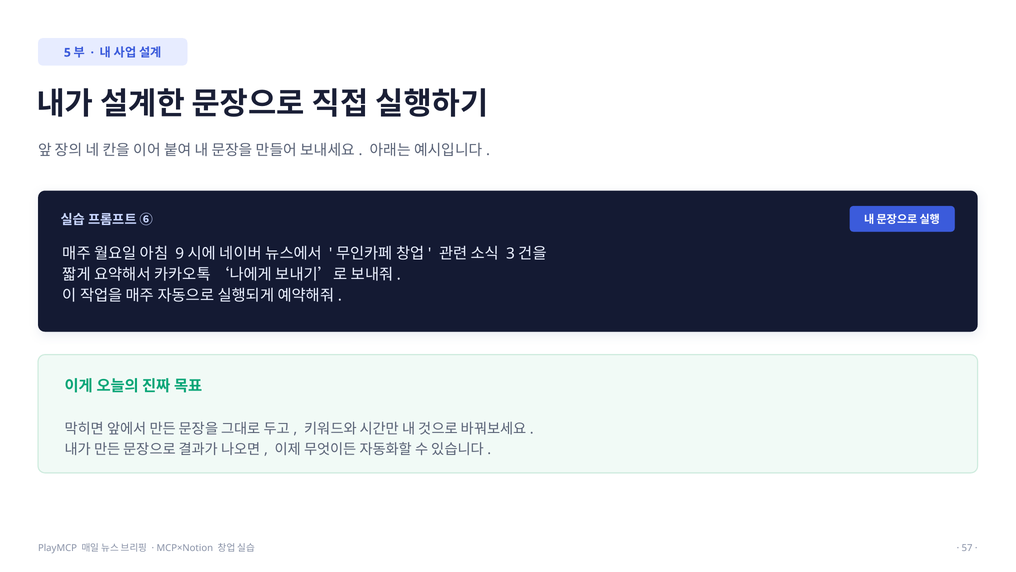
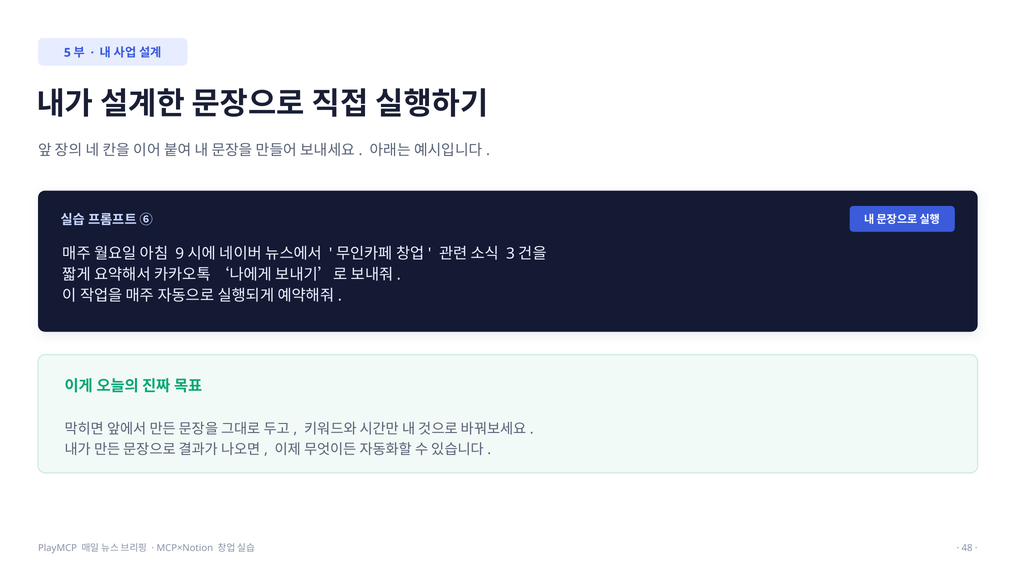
57: 57 -> 48
